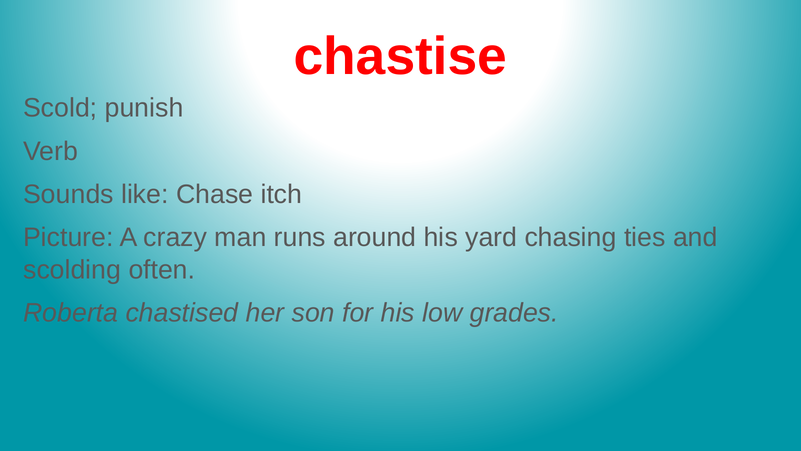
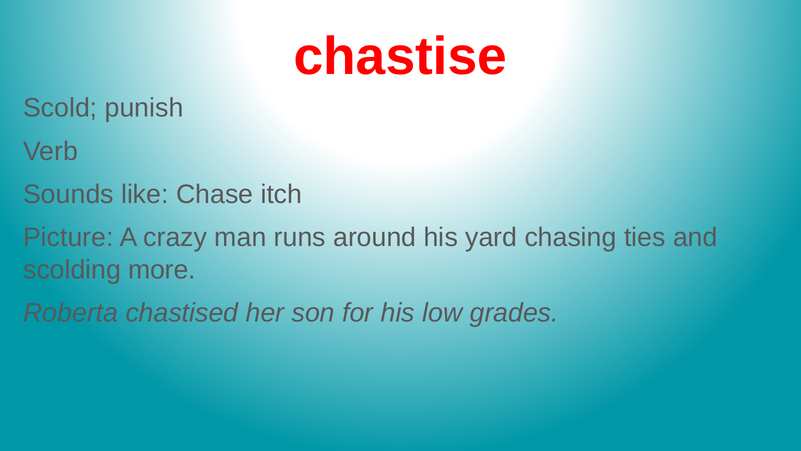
often: often -> more
